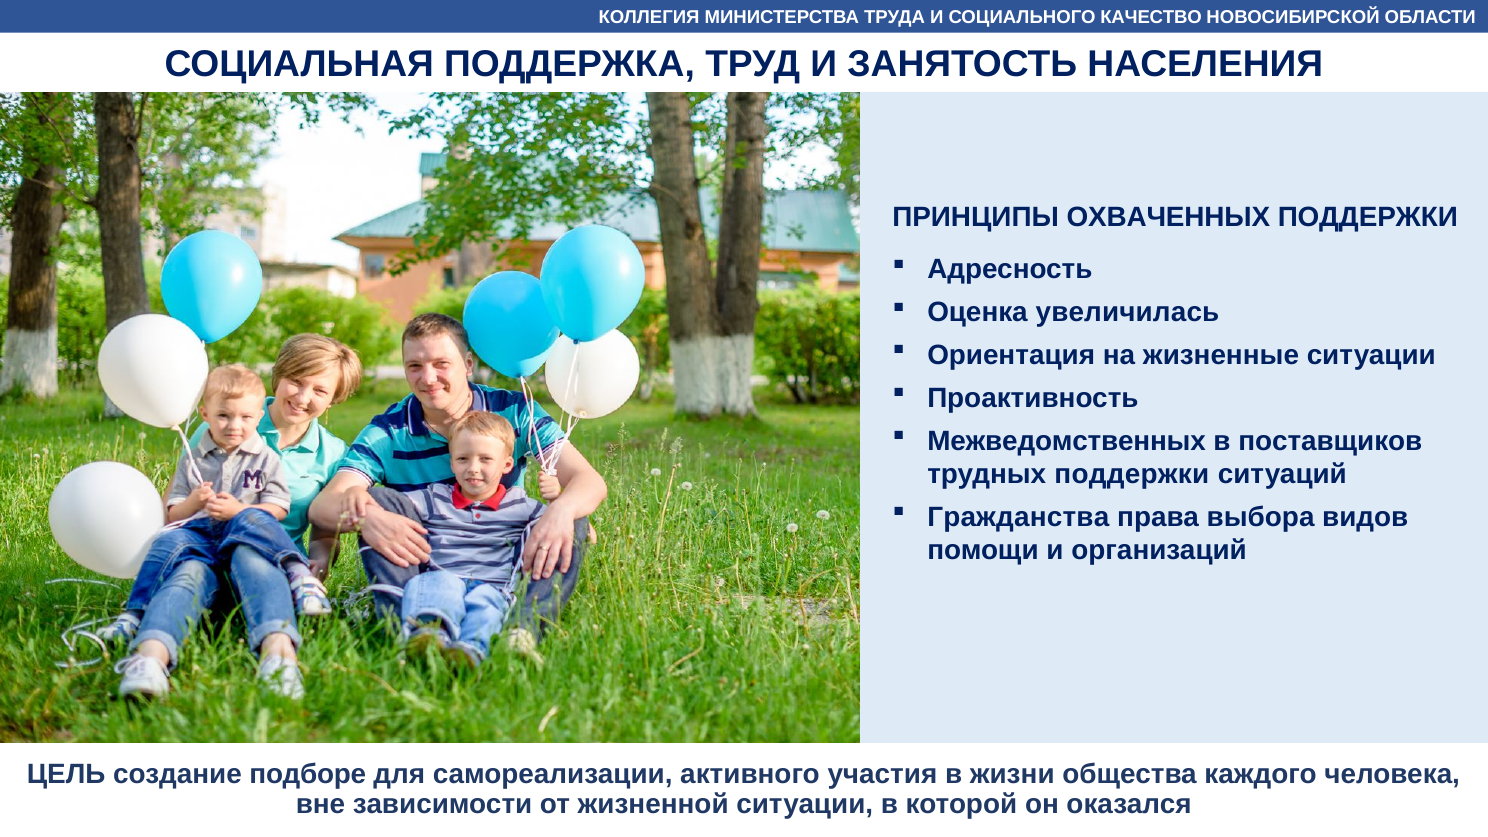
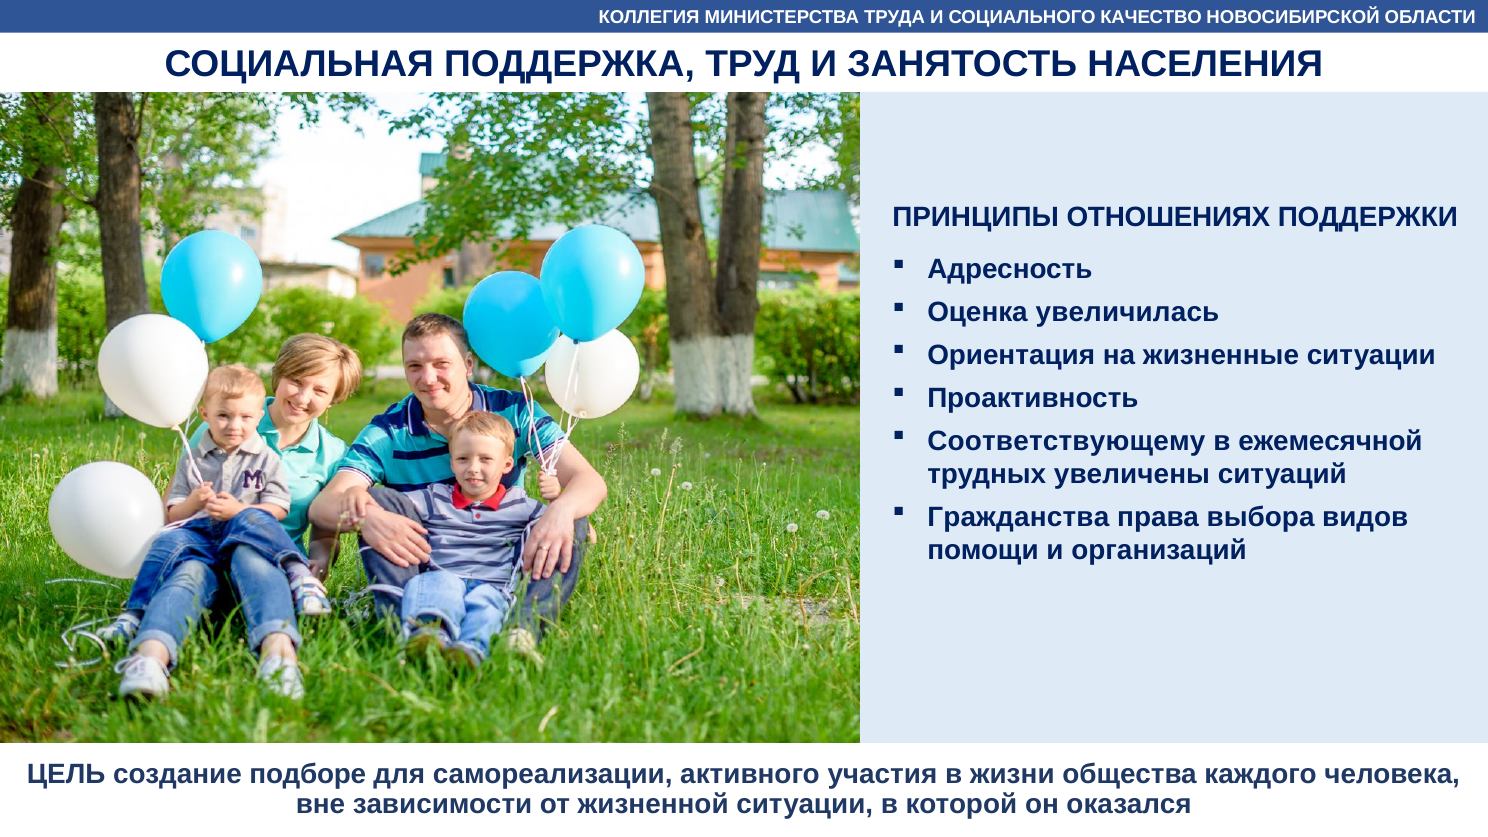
ОХВАЧЕННЫХ: ОХВАЧЕННЫХ -> ОТНОШЕНИЯХ
Межведомственных: Межведомственных -> Соответствующему
поставщиков: поставщиков -> ежемесячной
трудных поддержки: поддержки -> увеличены
